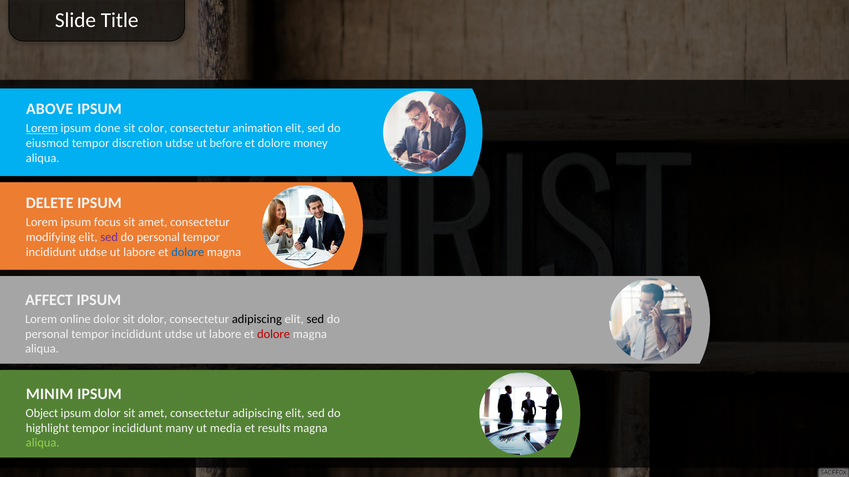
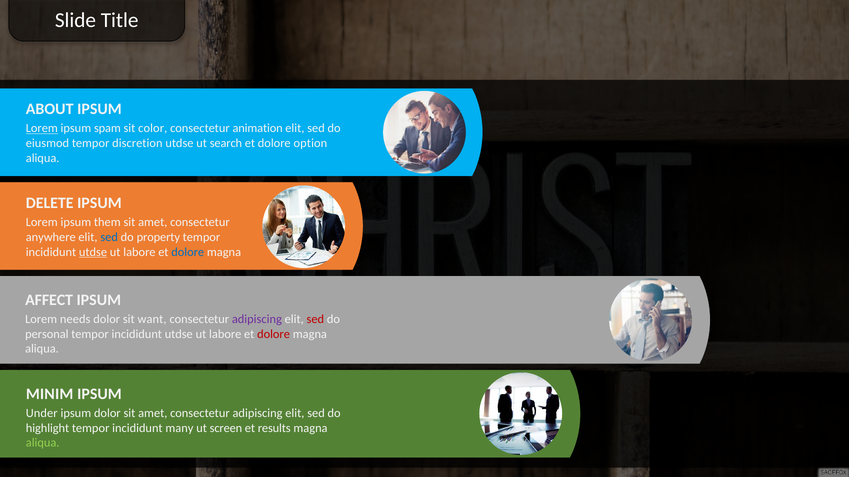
ABOVE: ABOVE -> ABOUT
done: done -> spam
before: before -> search
money: money -> option
focus: focus -> them
modifying: modifying -> anywhere
sed at (109, 237) colour: purple -> blue
personal at (158, 237): personal -> property
utdse at (93, 252) underline: none -> present
online: online -> needs
sit dolor: dolor -> want
adipiscing at (257, 320) colour: black -> purple
sed at (315, 320) colour: black -> red
Object: Object -> Under
media: media -> screen
